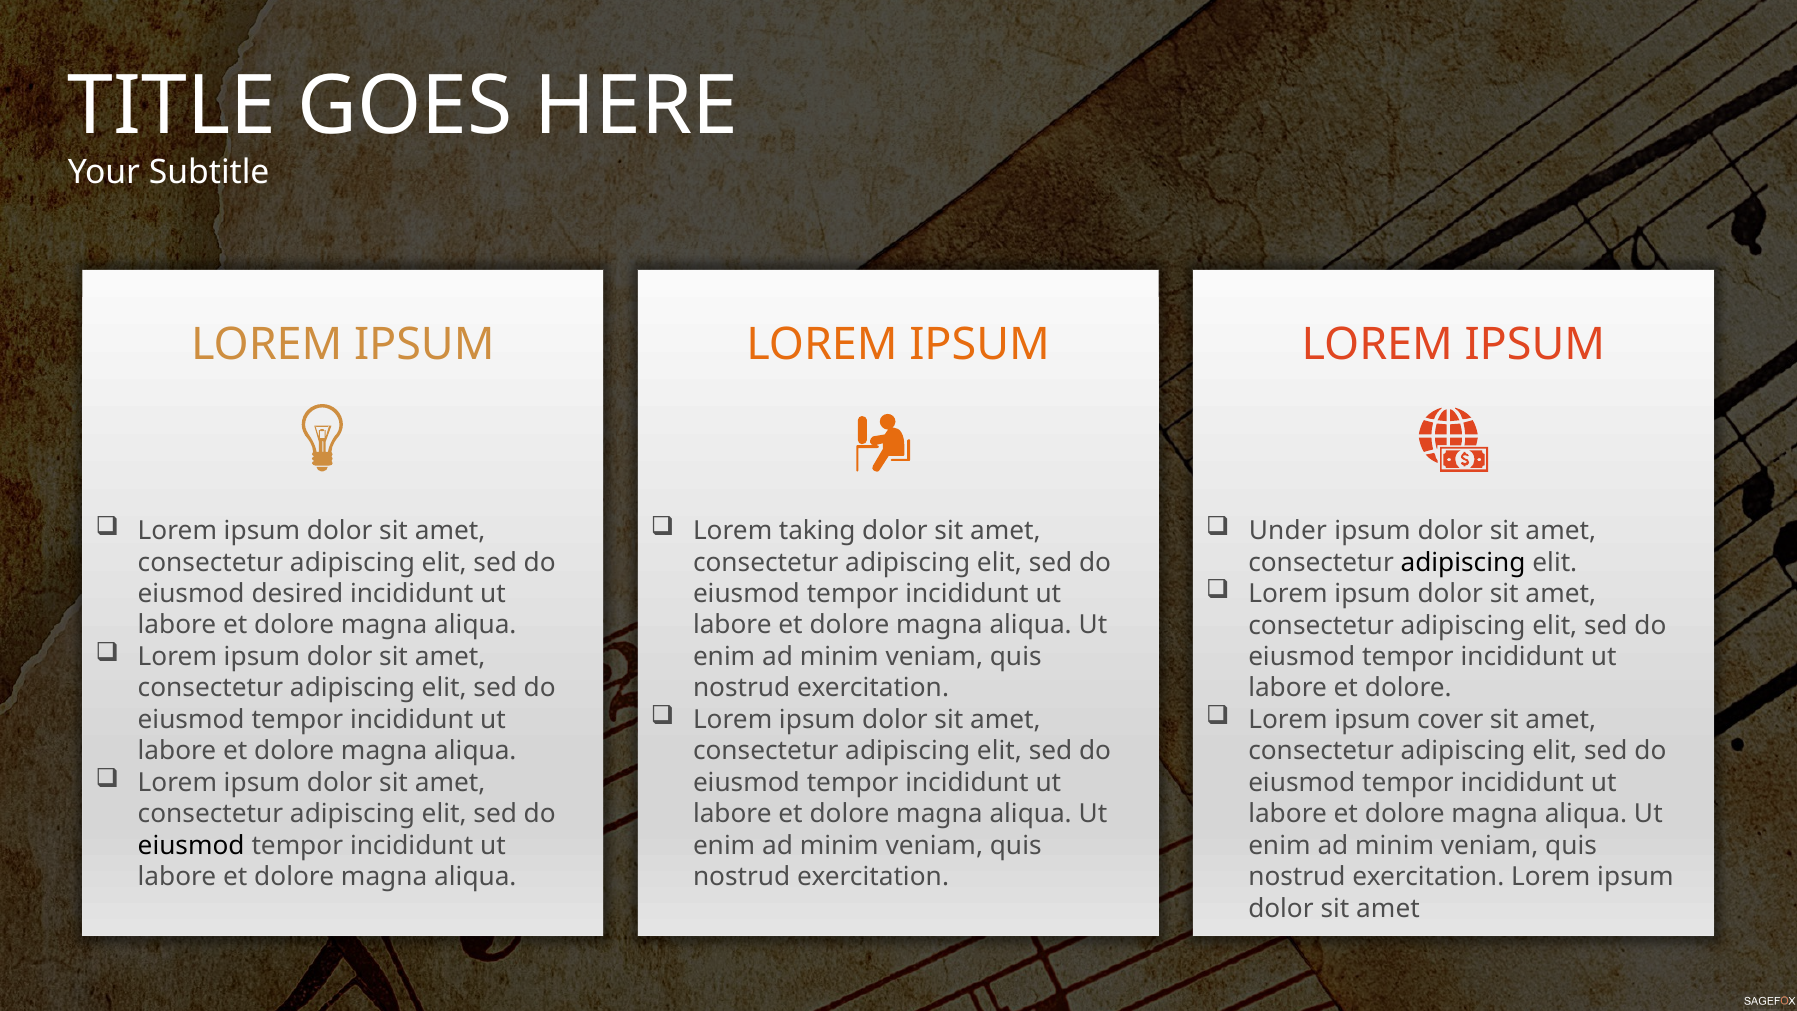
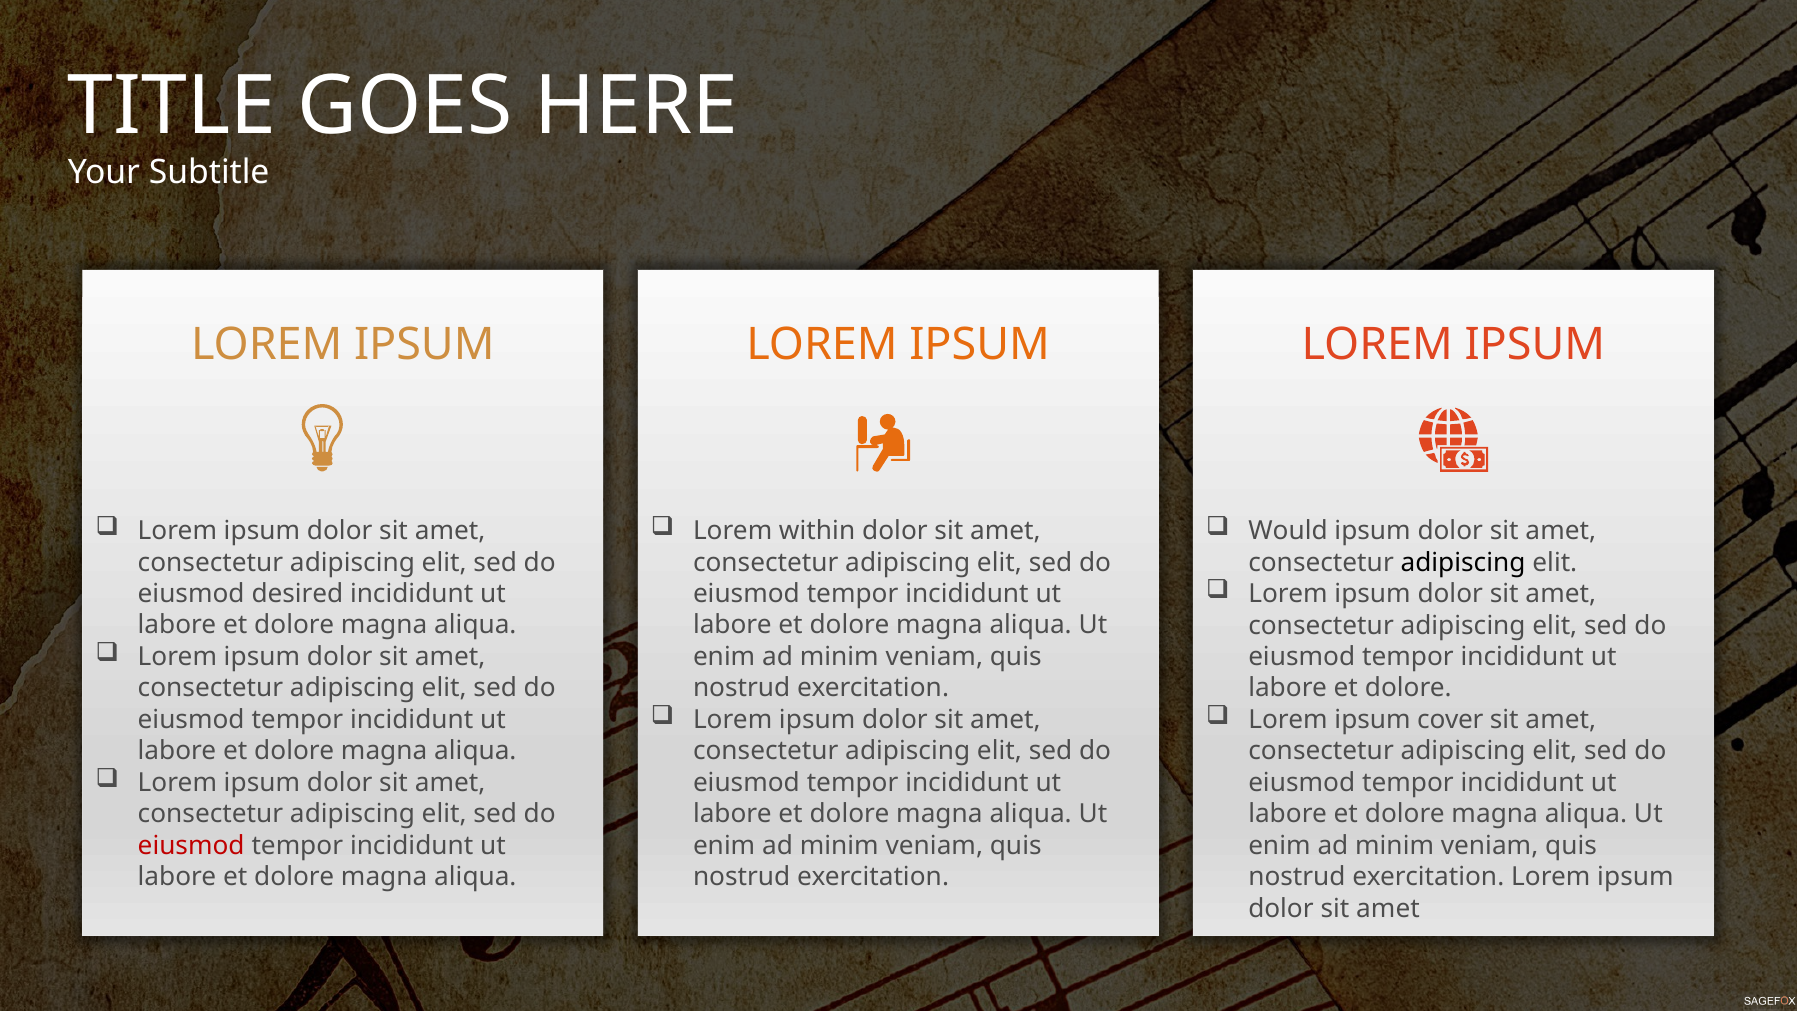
taking: taking -> within
Under: Under -> Would
eiusmod at (191, 845) colour: black -> red
